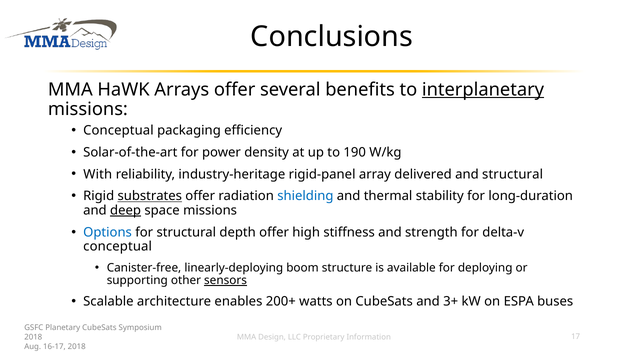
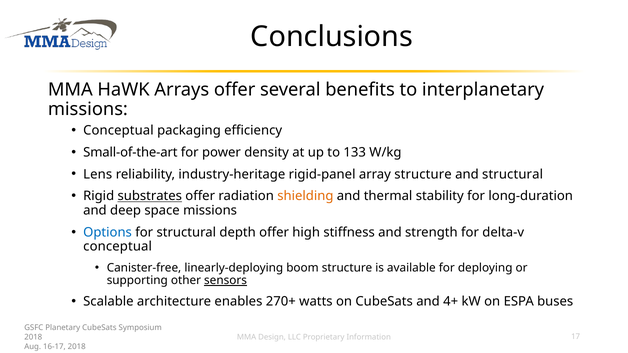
interplanetary underline: present -> none
Solar-of-the-art: Solar-of-the-art -> Small-of-the-art
190: 190 -> 133
With: With -> Lens
array delivered: delivered -> structure
shielding colour: blue -> orange
deep underline: present -> none
200+: 200+ -> 270+
3+: 3+ -> 4+
